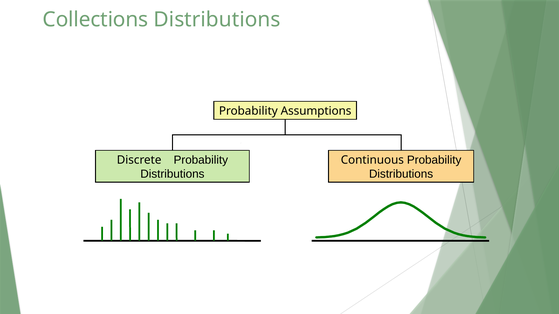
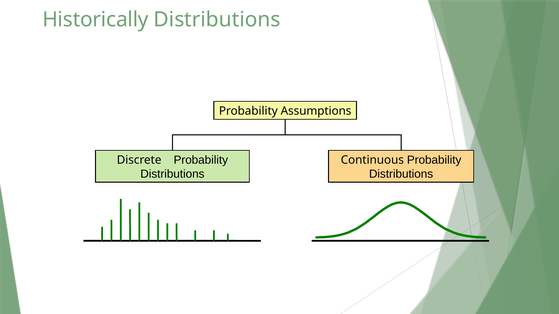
Collections: Collections -> Historically
